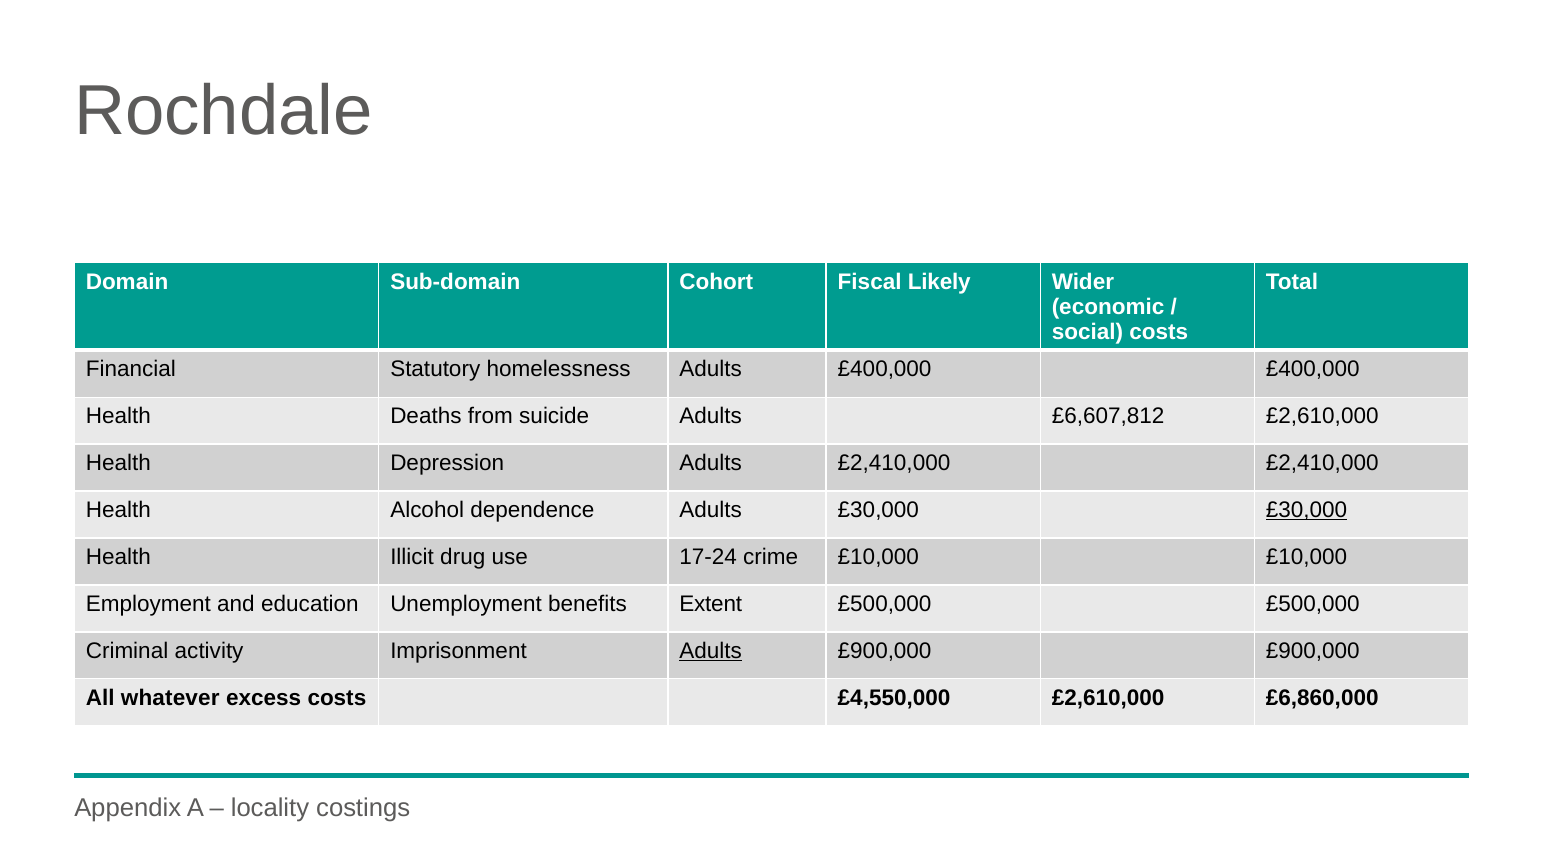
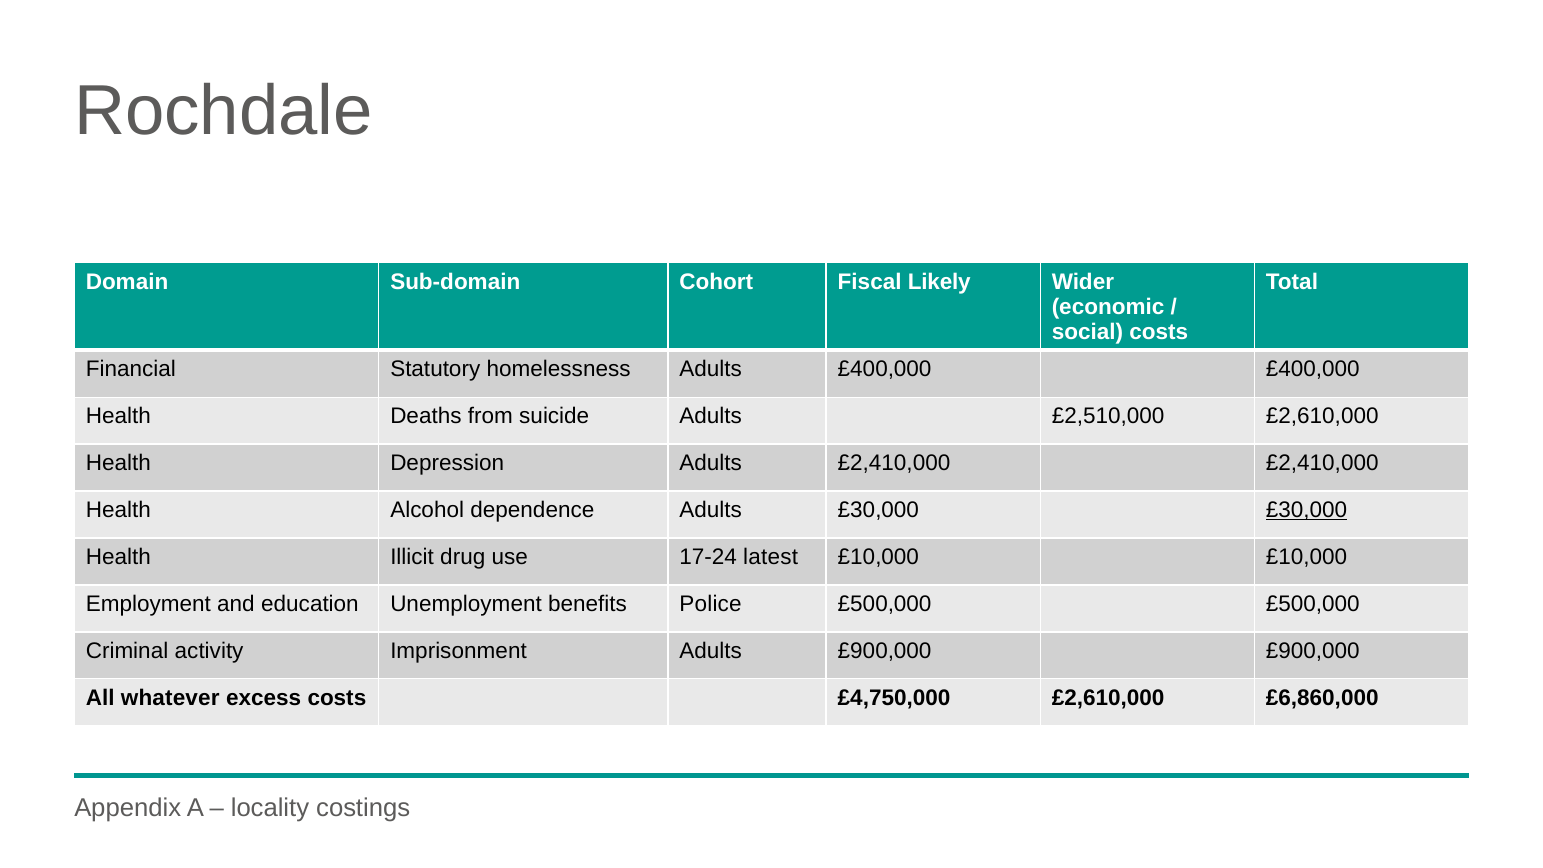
£6,607,812: £6,607,812 -> £2,510,000
crime: crime -> latest
Extent: Extent -> Police
Adults at (711, 651) underline: present -> none
£4,550,000: £4,550,000 -> £4,750,000
